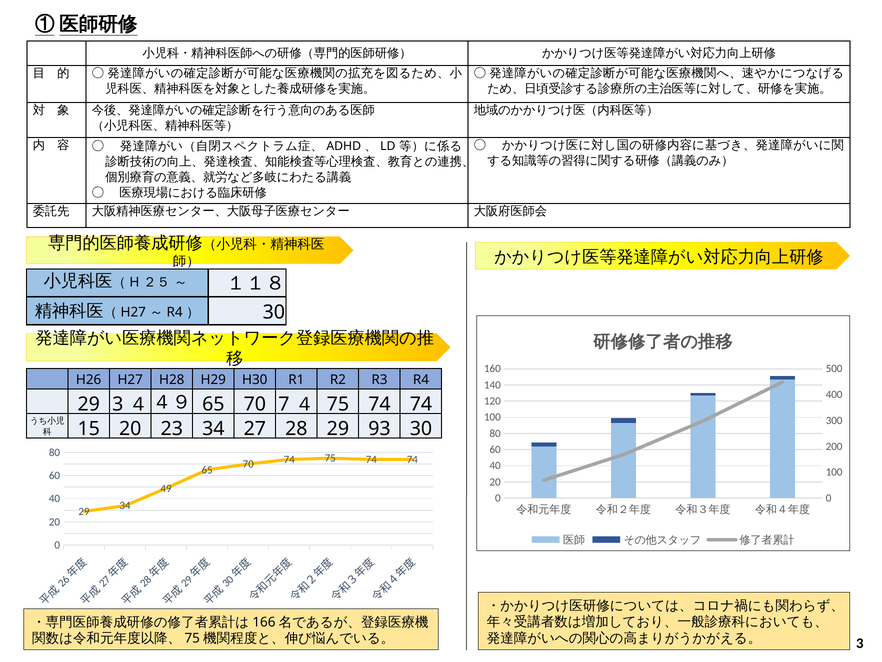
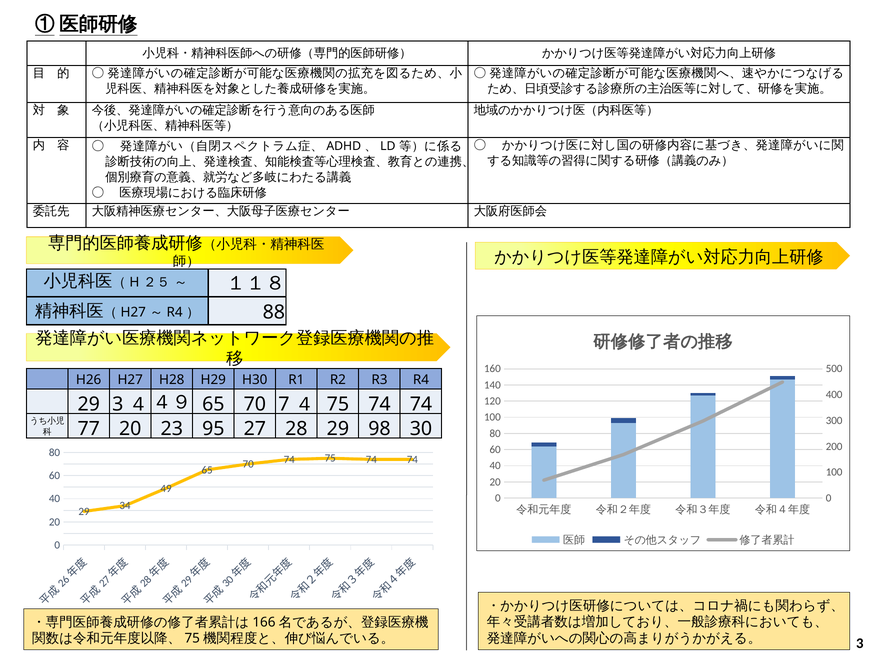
30 at (274, 312): 30 -> 88
15: 15 -> 77
23 34: 34 -> 95
93: 93 -> 98
